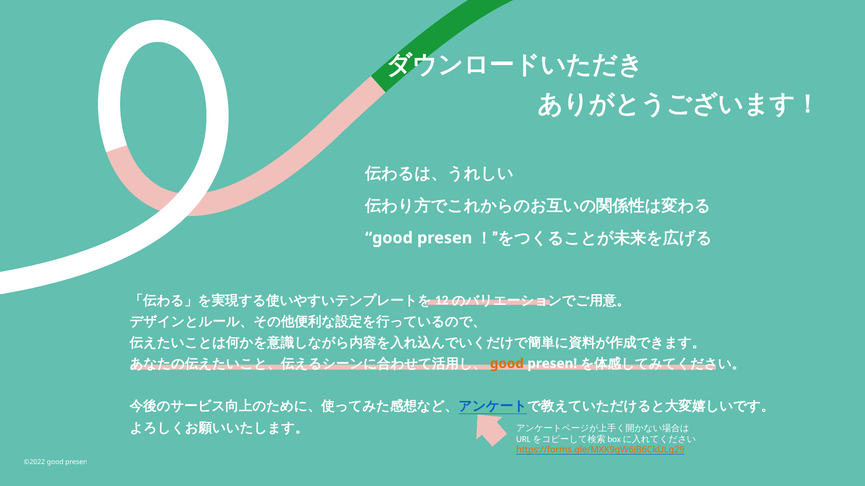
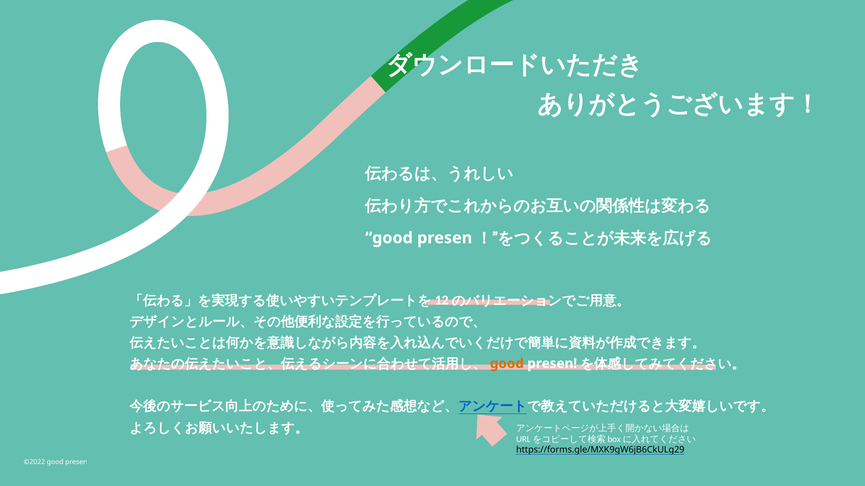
https://forms.gle/MXK9gW6jB6CkULg29 colour: orange -> black
